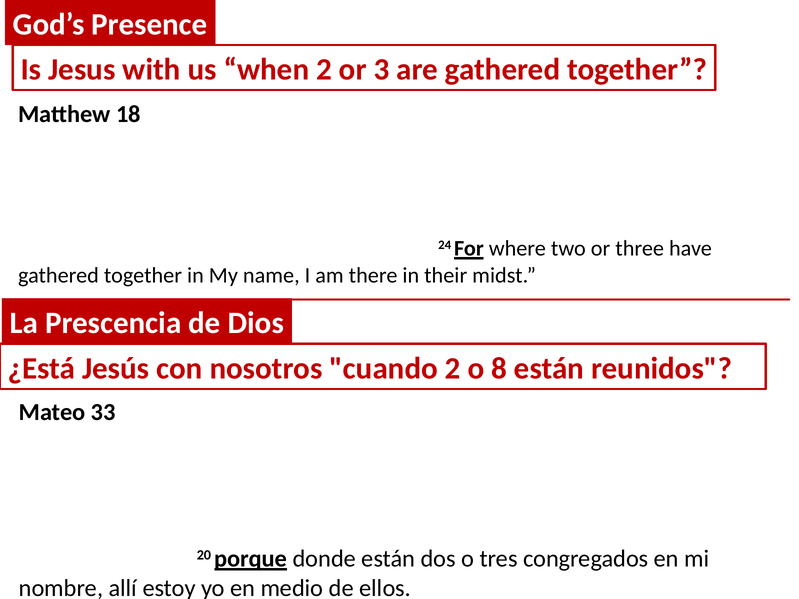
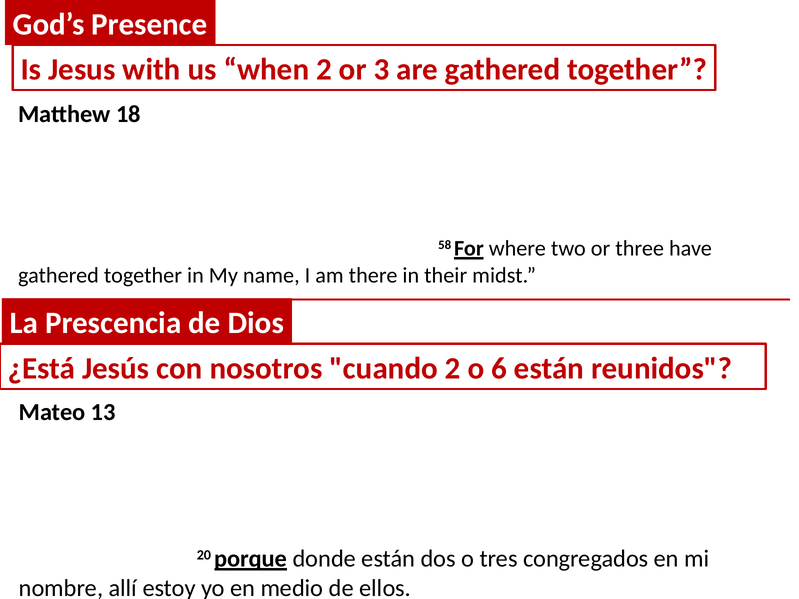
24: 24 -> 58
8: 8 -> 6
33: 33 -> 13
